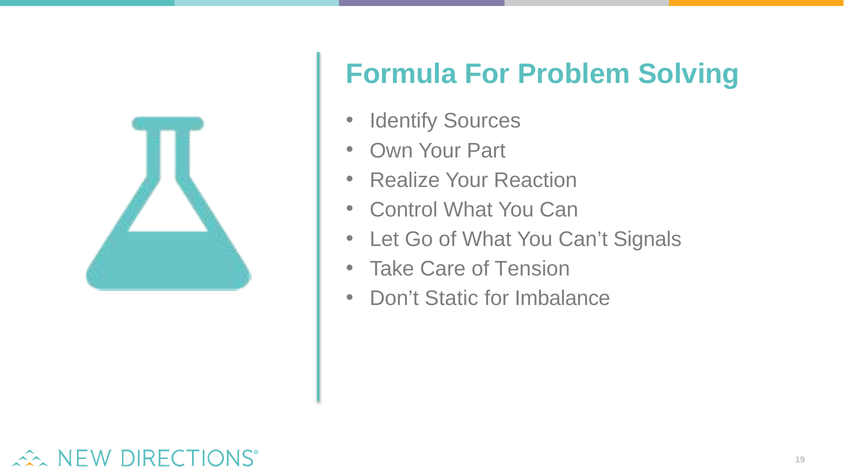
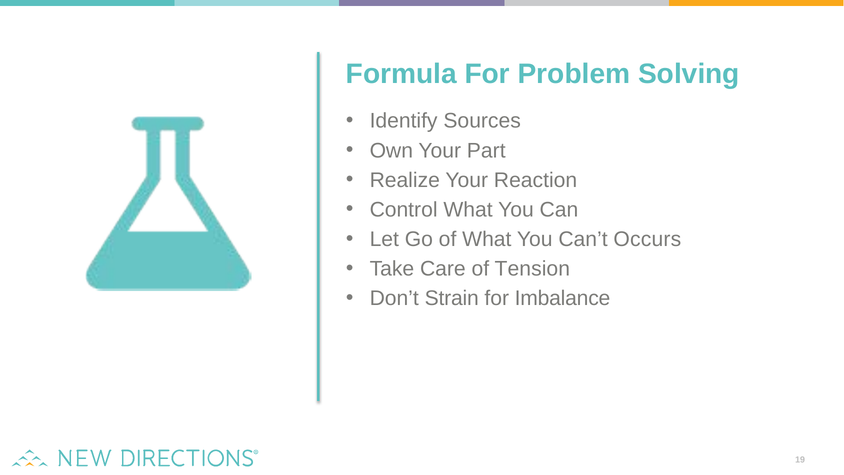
Signals: Signals -> Occurs
Static: Static -> Strain
